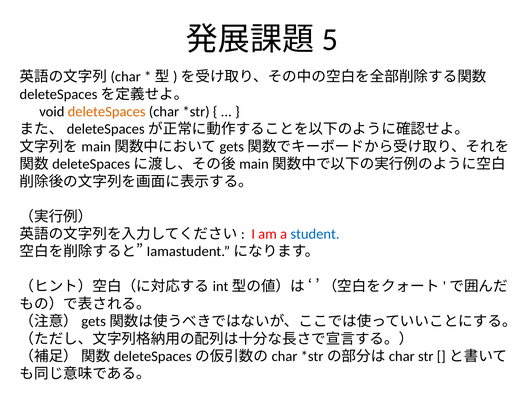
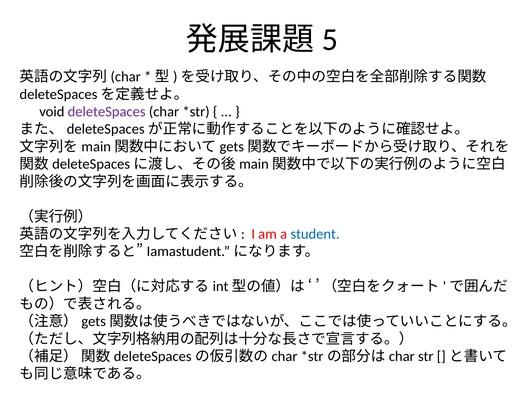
deleteSpaces colour: orange -> purple
